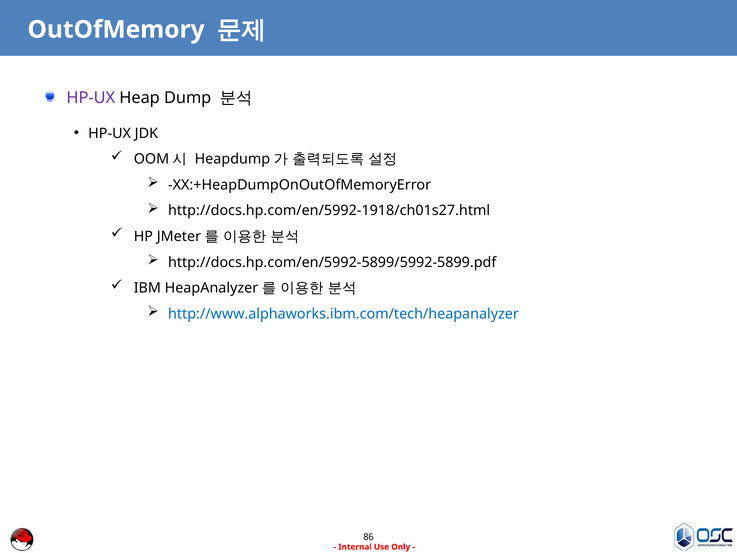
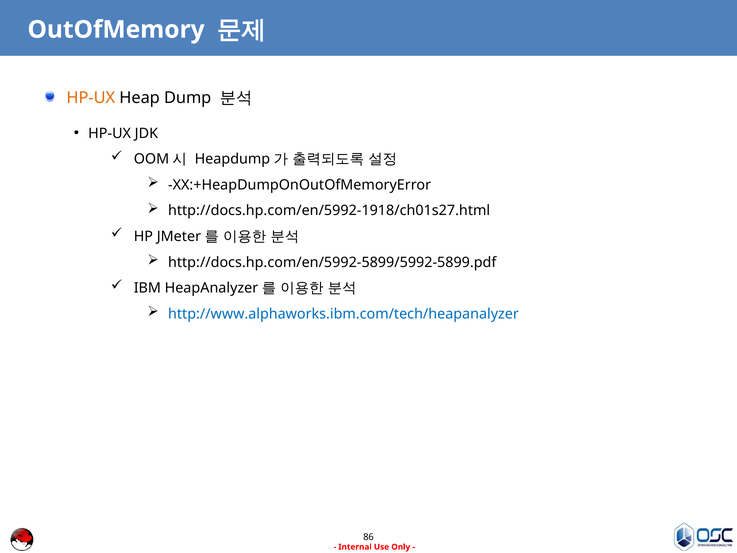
HP-UX at (91, 98) colour: purple -> orange
